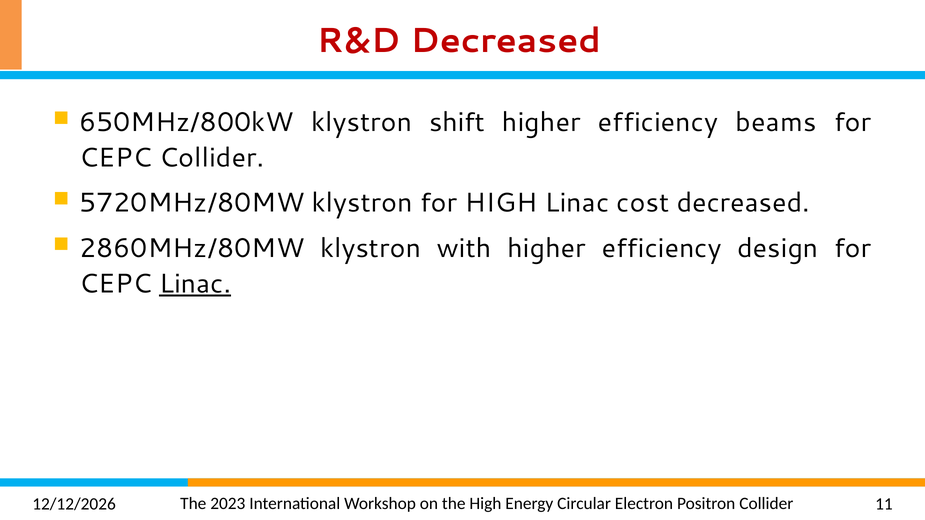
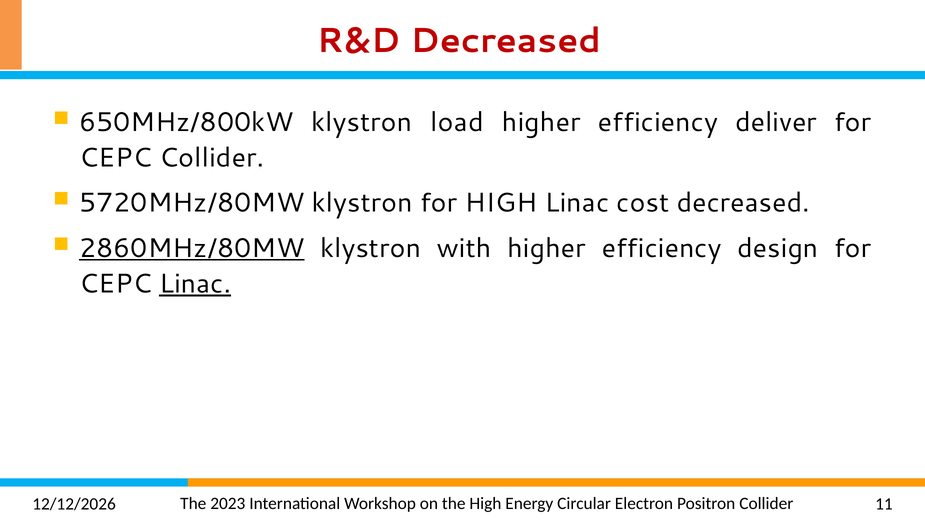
shift: shift -> load
beams: beams -> deliver
2860MHz/80MW underline: none -> present
